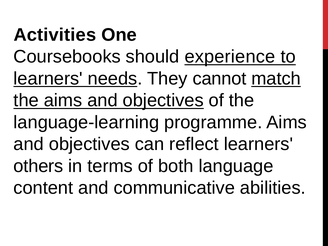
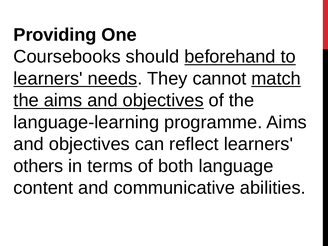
Activities: Activities -> Providing
experience: experience -> beforehand
